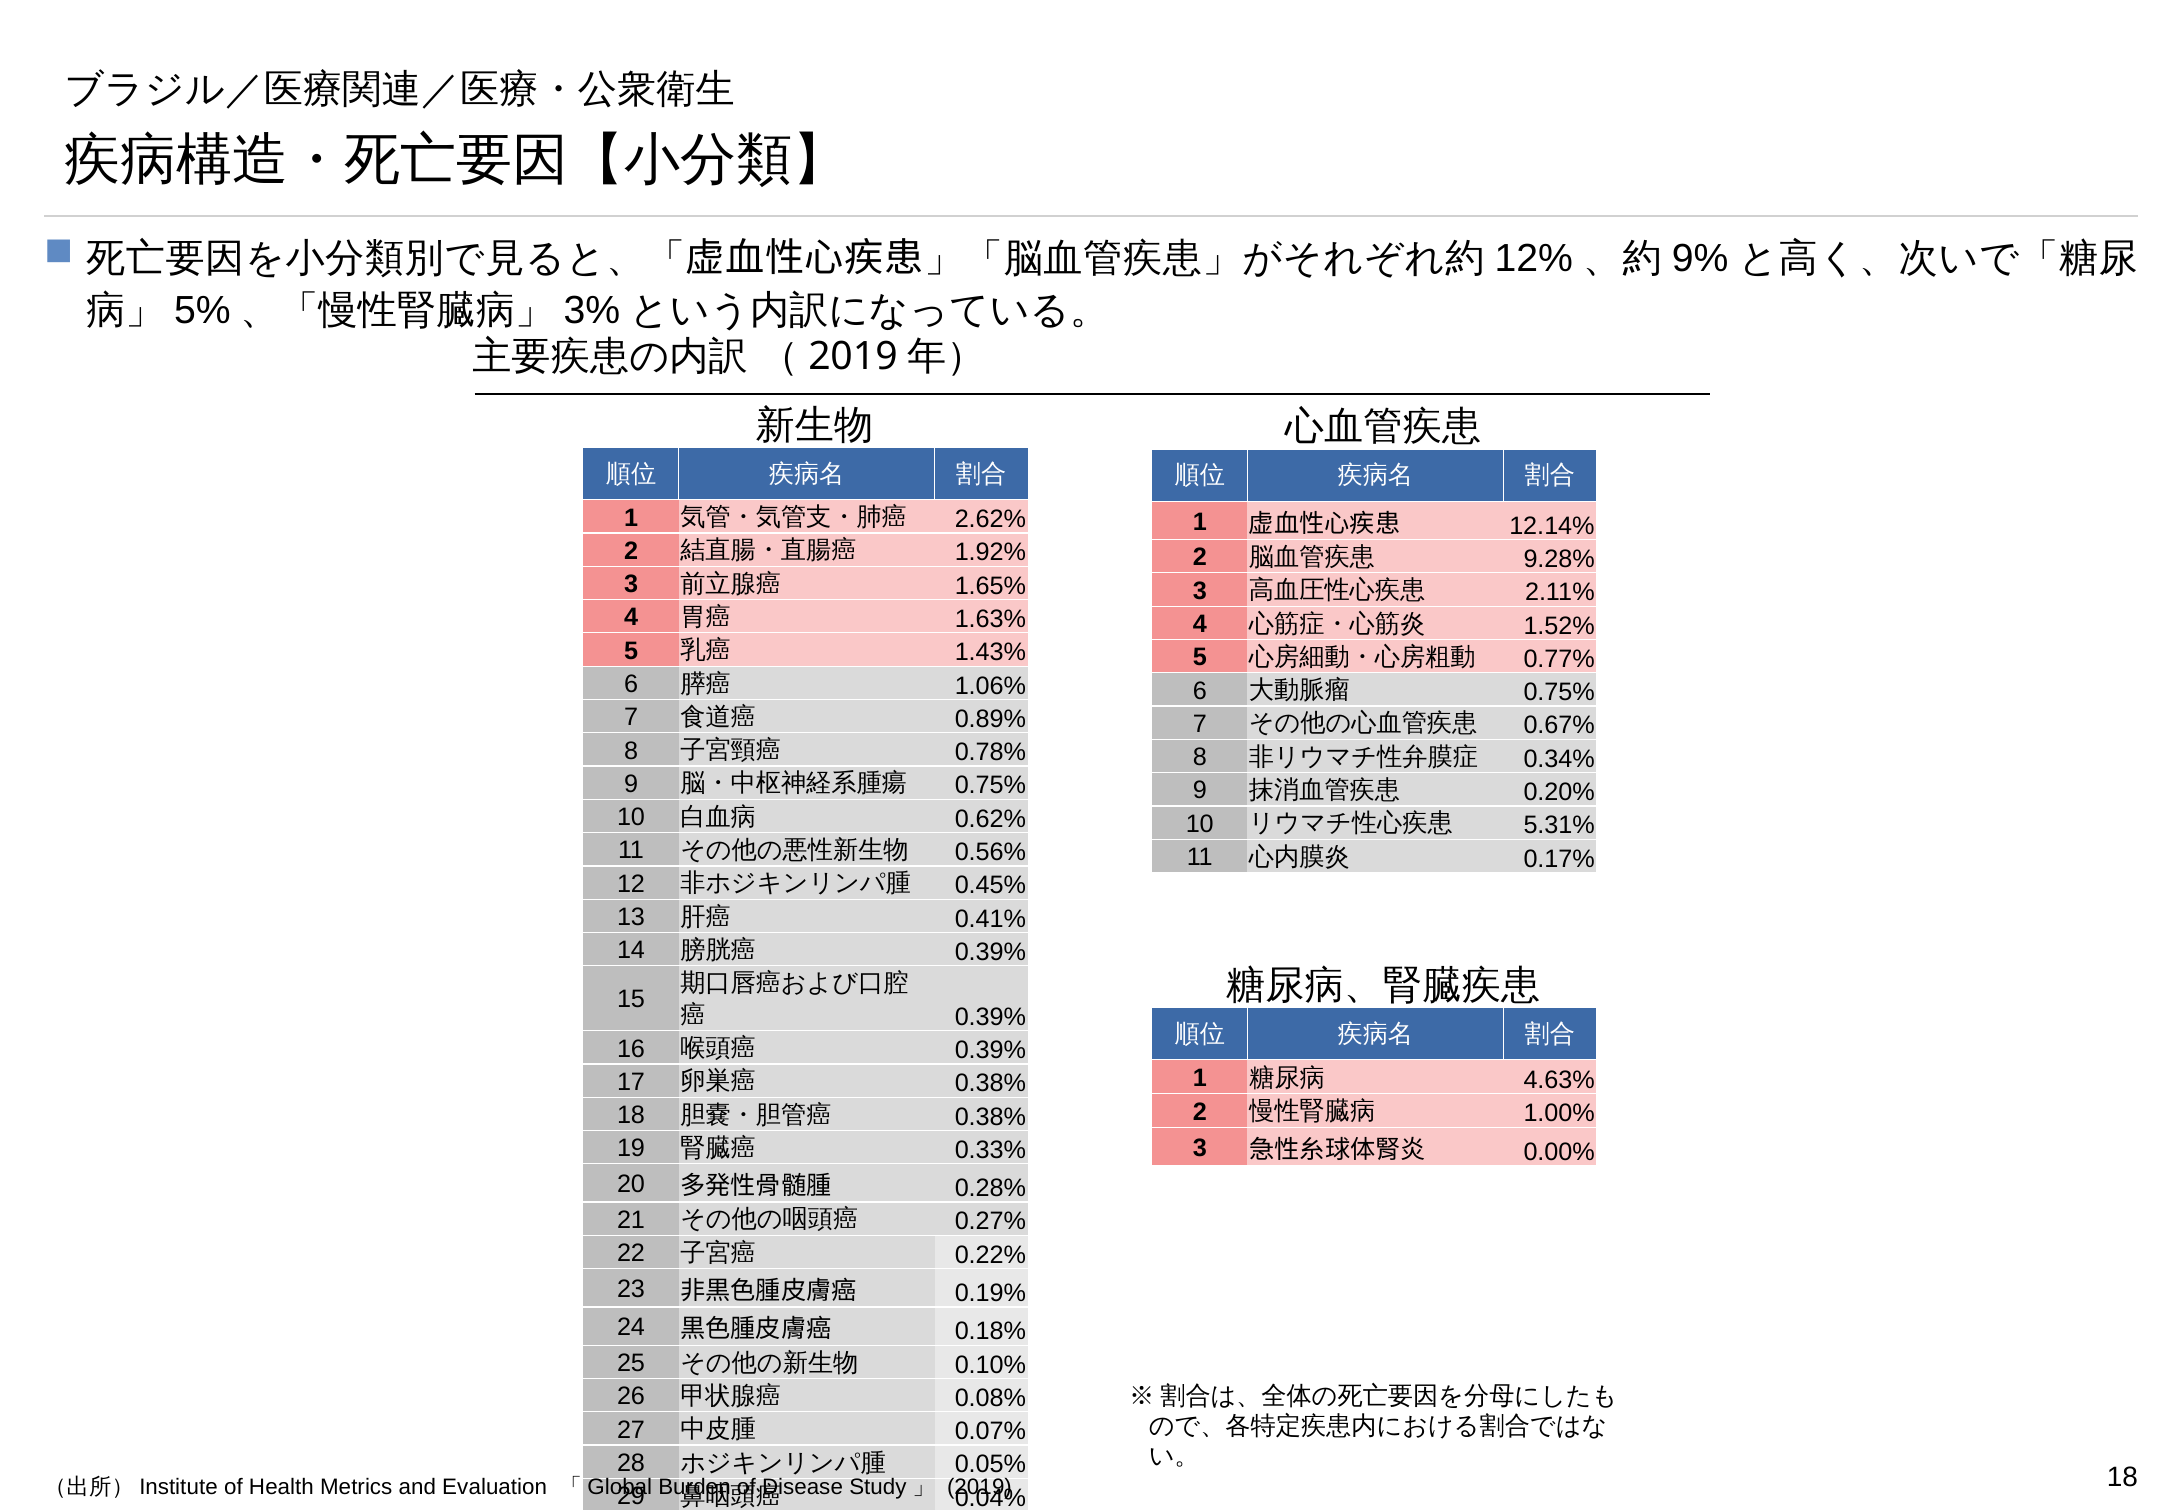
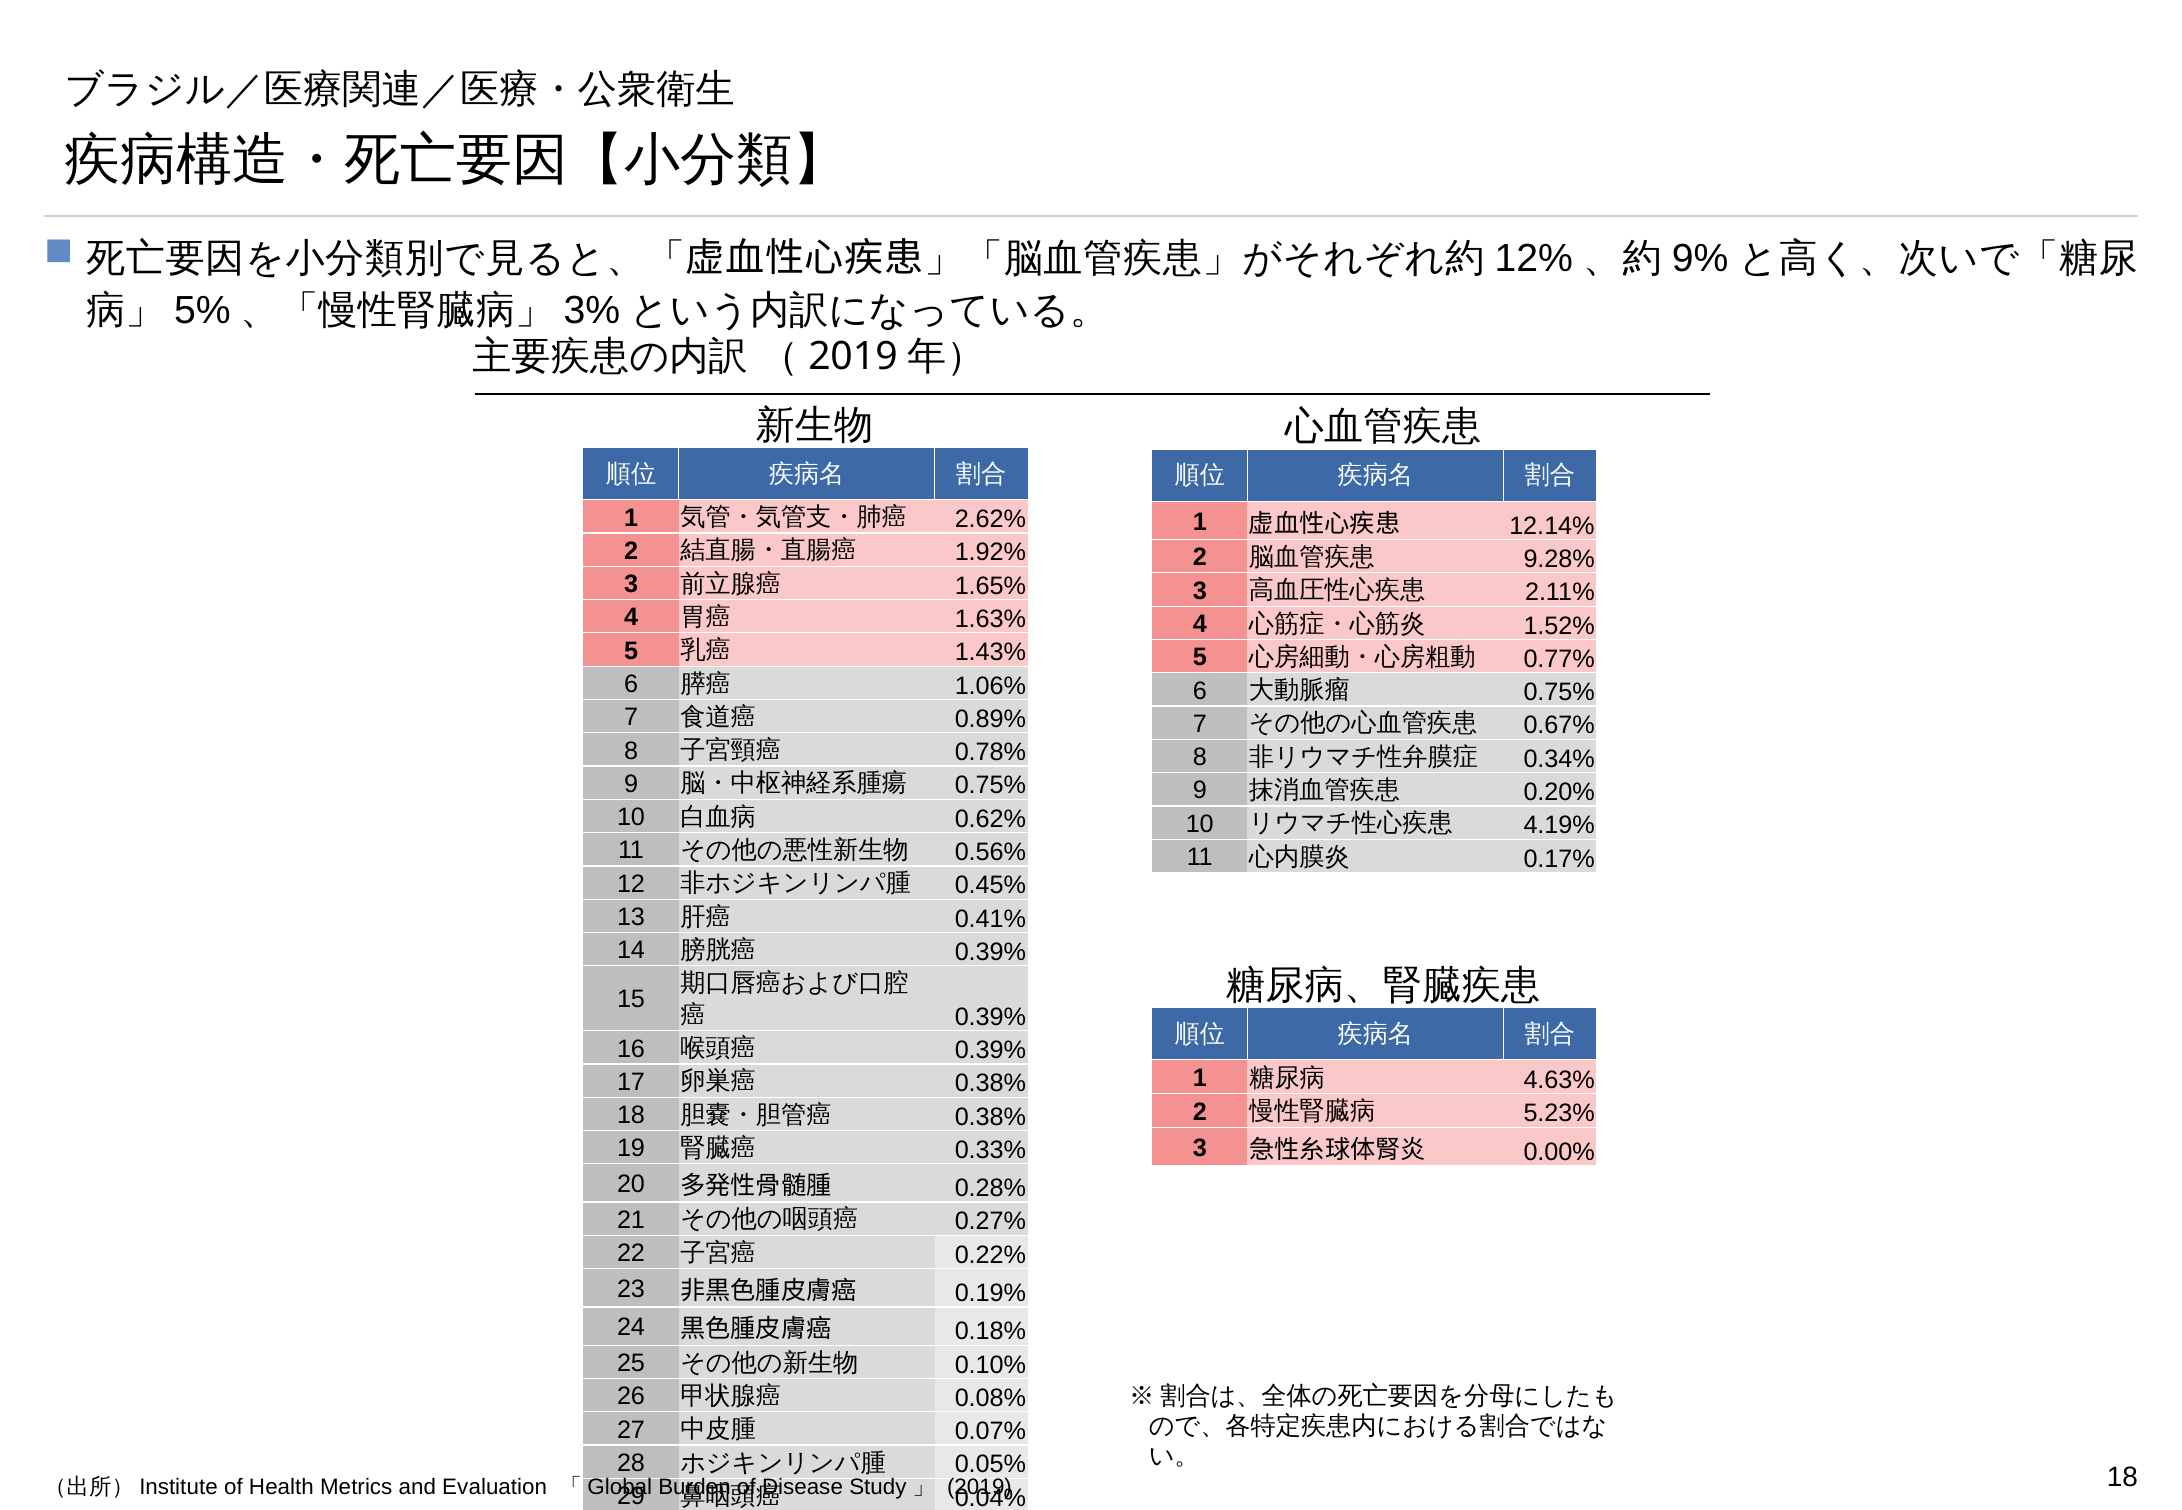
5.31%: 5.31% -> 4.19%
1.00%: 1.00% -> 5.23%
